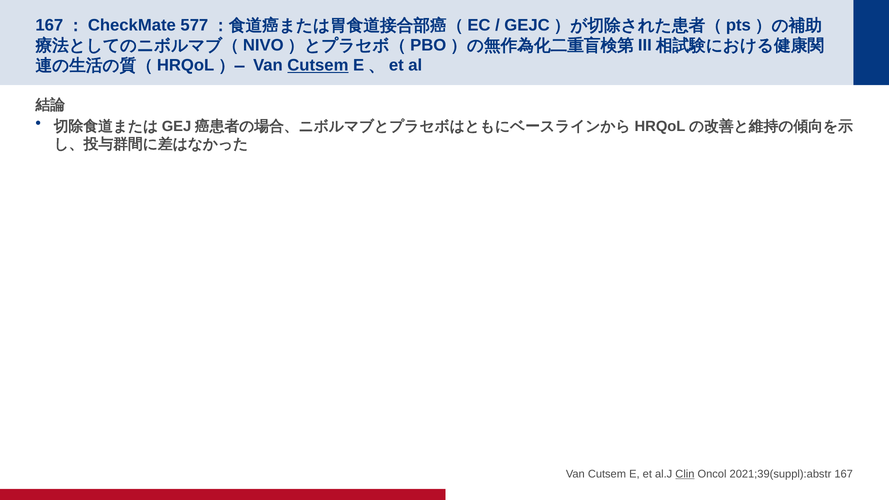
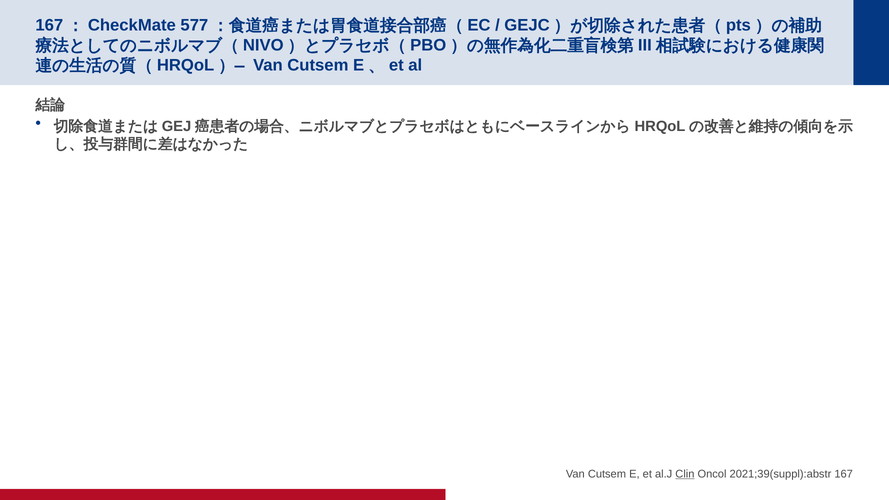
Cutsem at (318, 65) underline: present -> none
